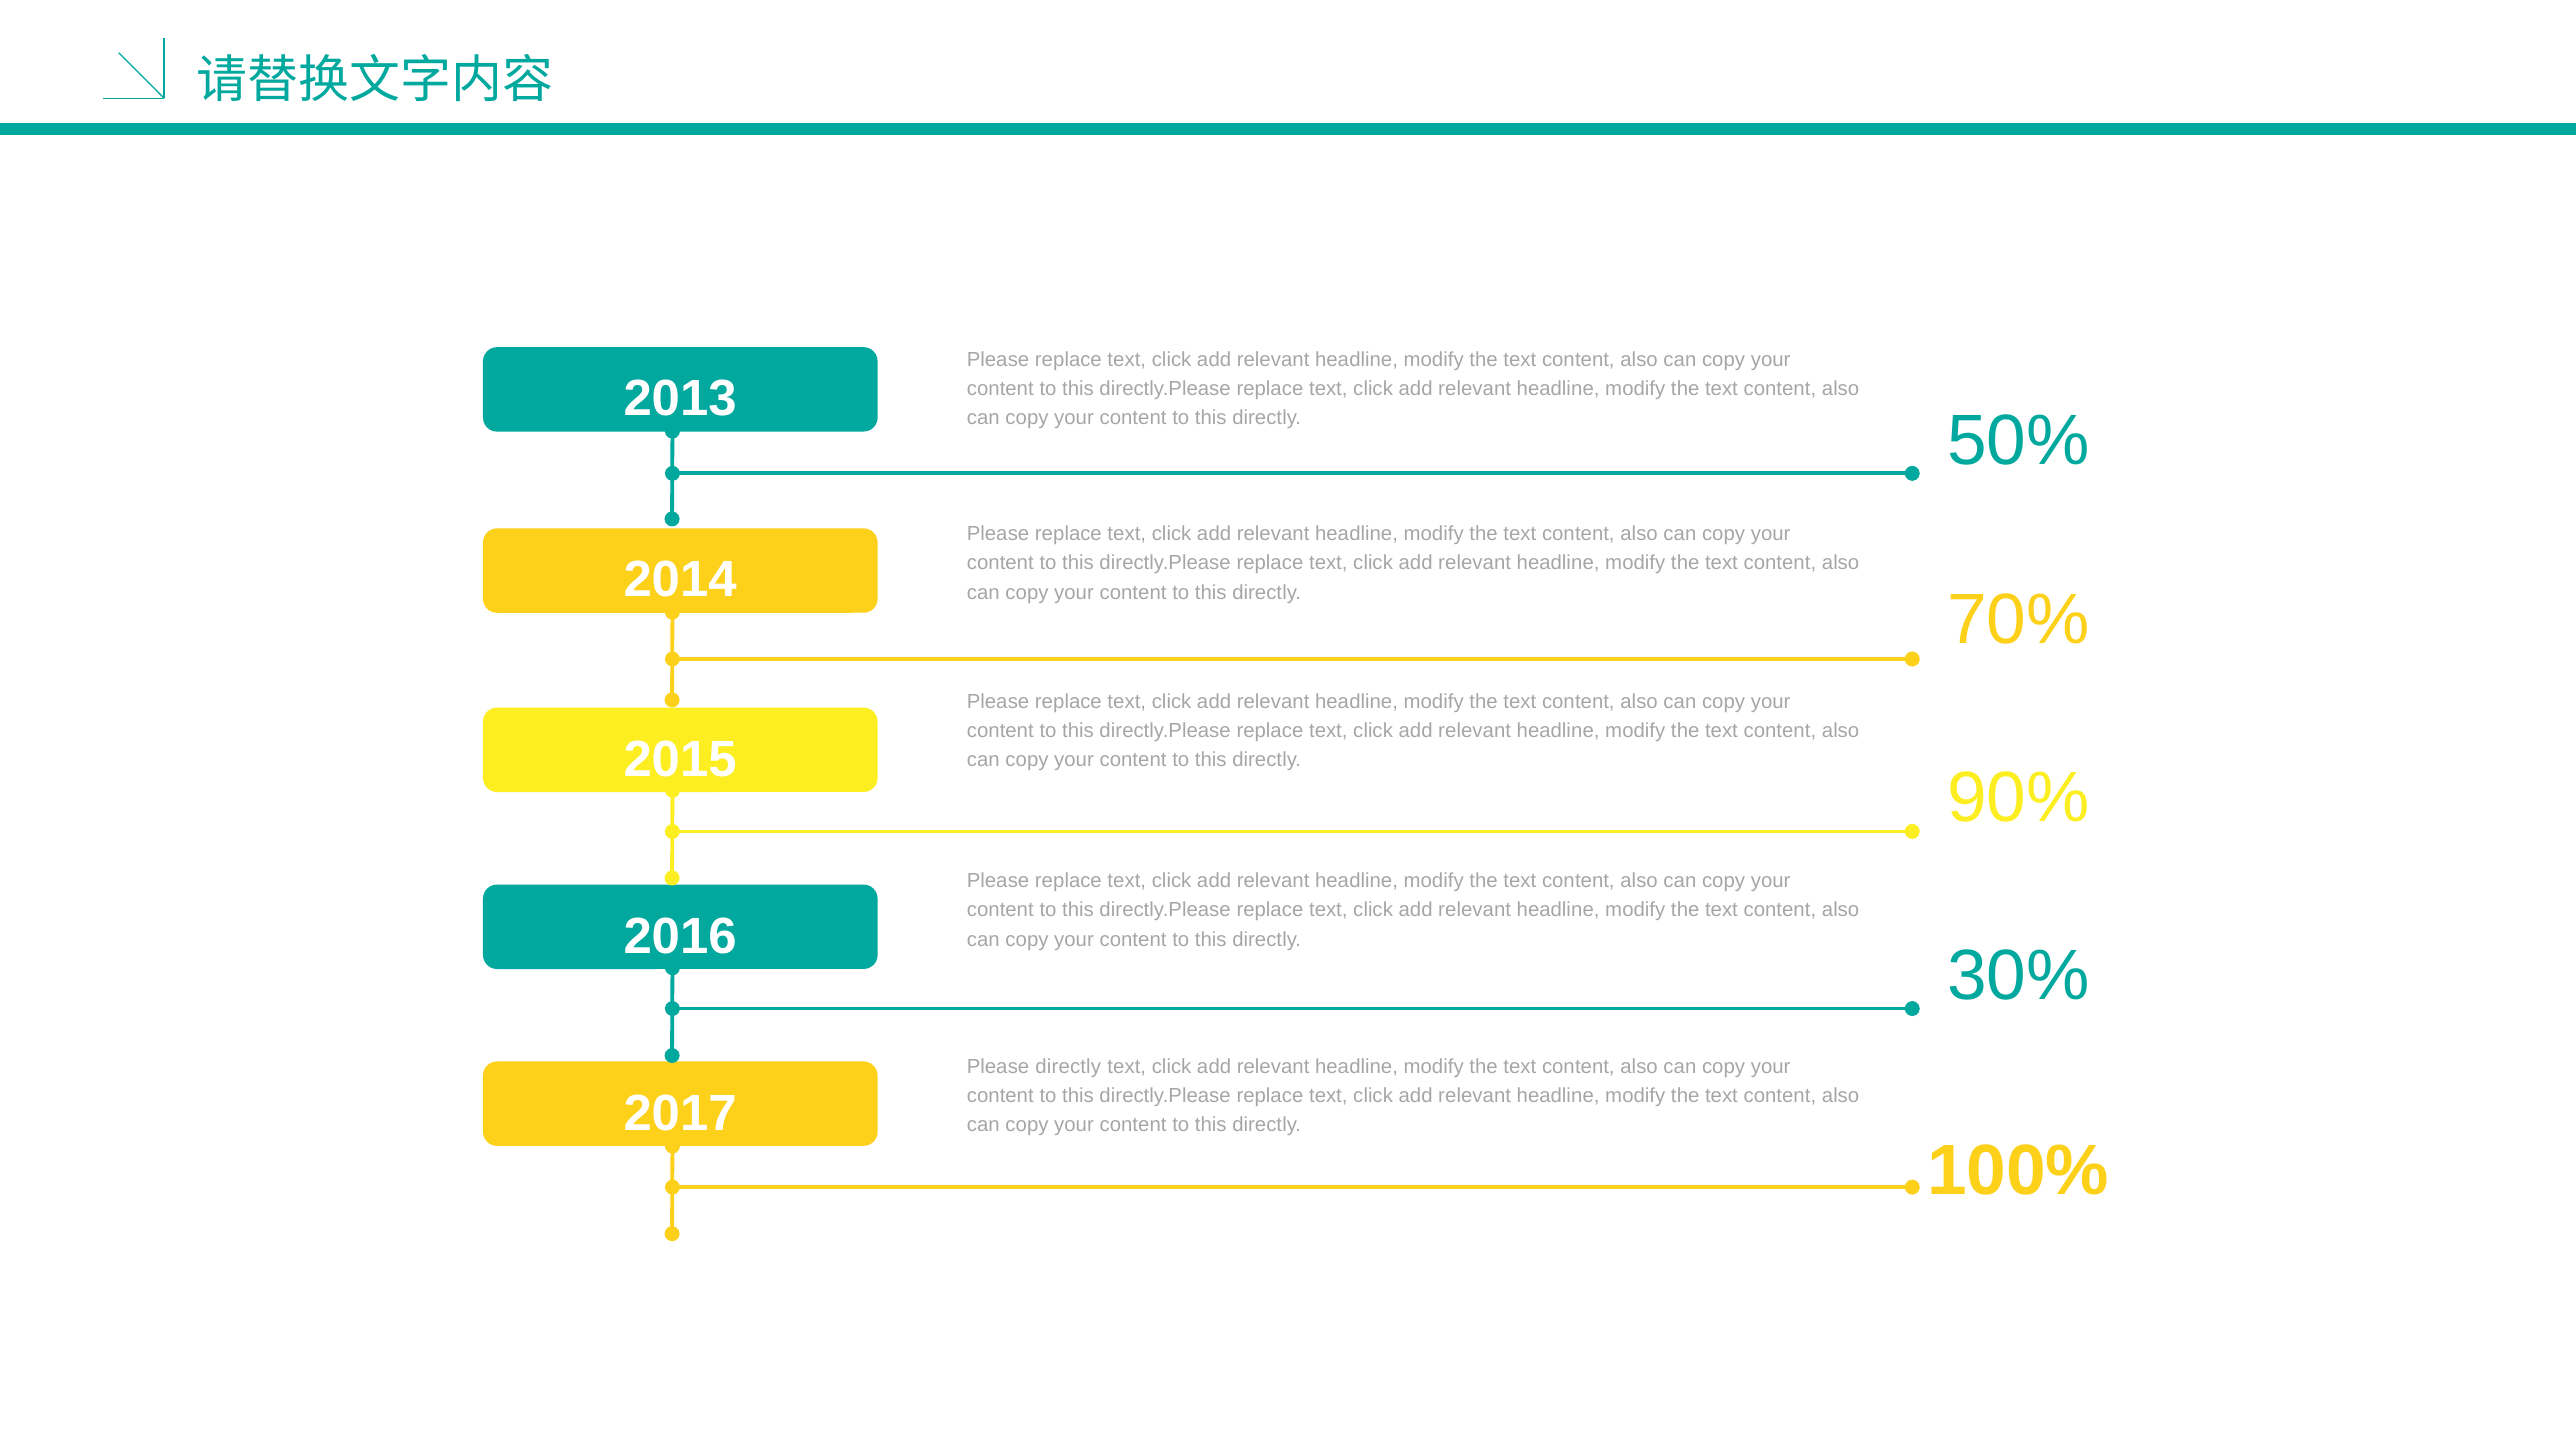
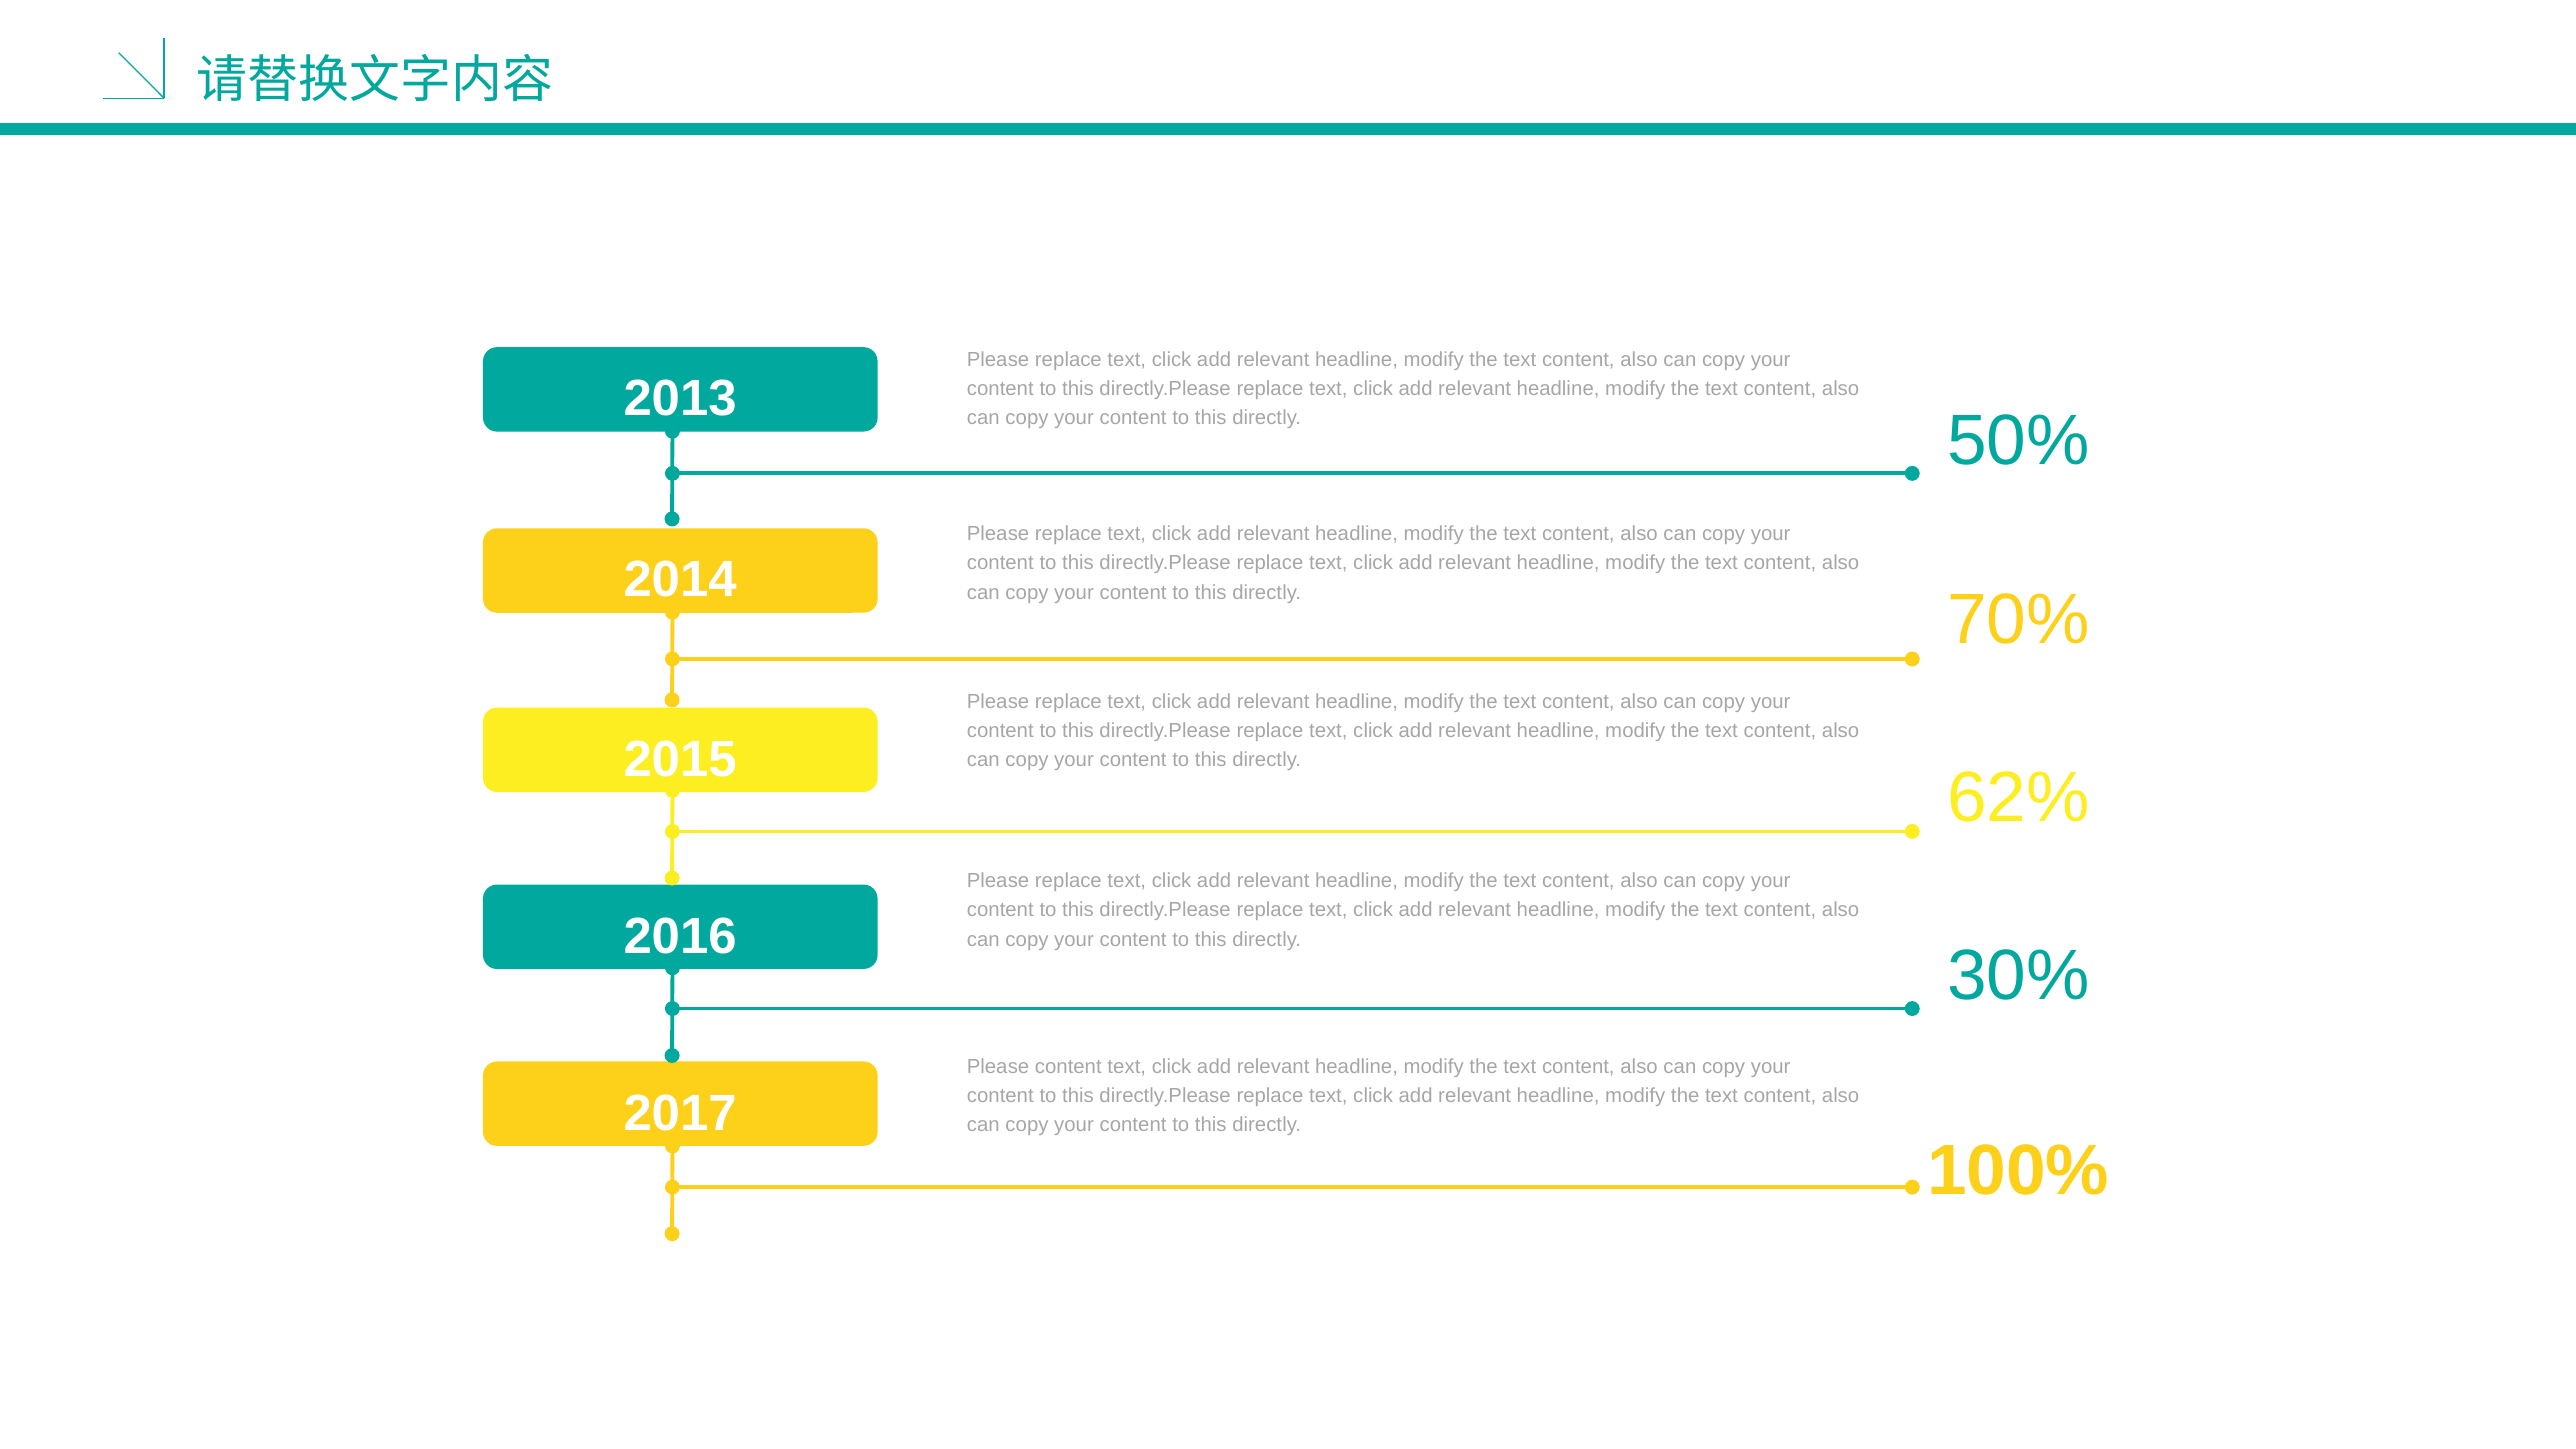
90%: 90% -> 62%
Please directly: directly -> content
